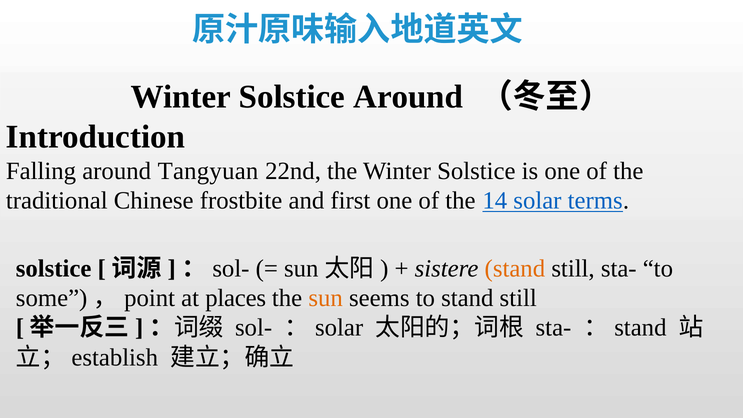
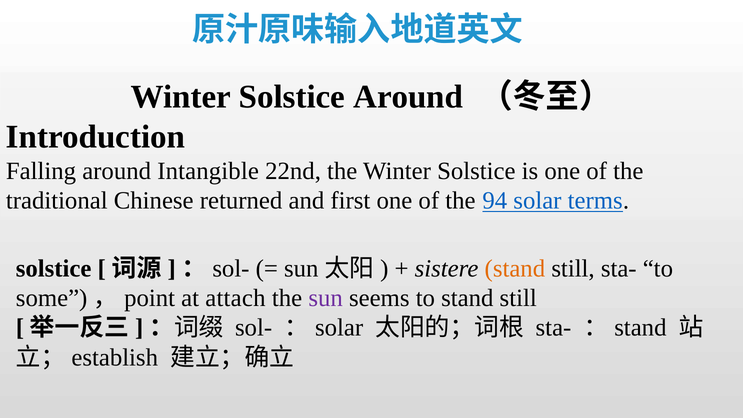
Tangyuan: Tangyuan -> Intangible
frostbite: frostbite -> returned
14: 14 -> 94
places: places -> attach
sun at (326, 298) colour: orange -> purple
